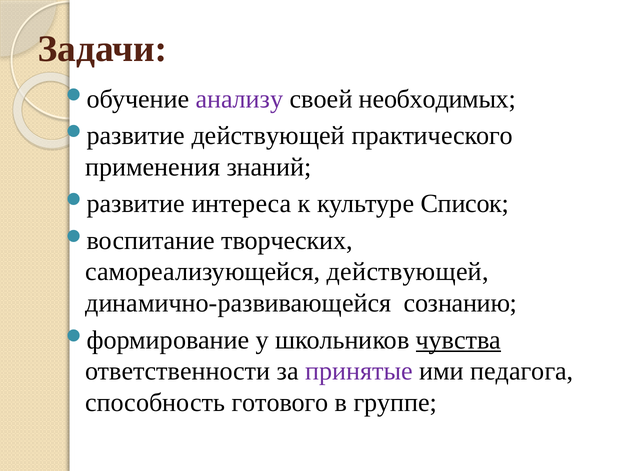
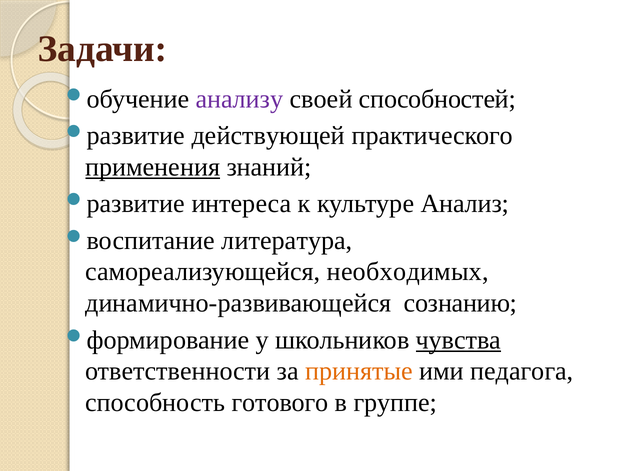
необходимых: необходимых -> способностей
применения underline: none -> present
Список: Список -> Анализ
творческих: творческих -> литература
самореализующейся действующей: действующей -> необходимых
принятые colour: purple -> orange
